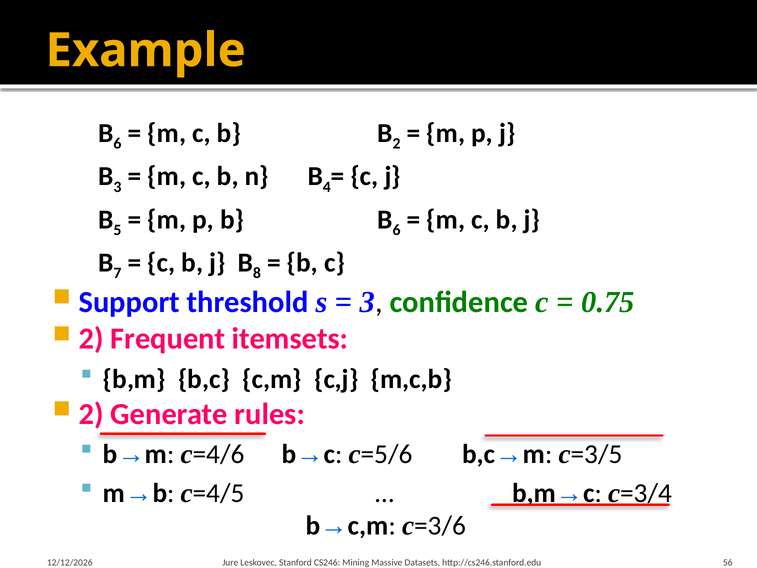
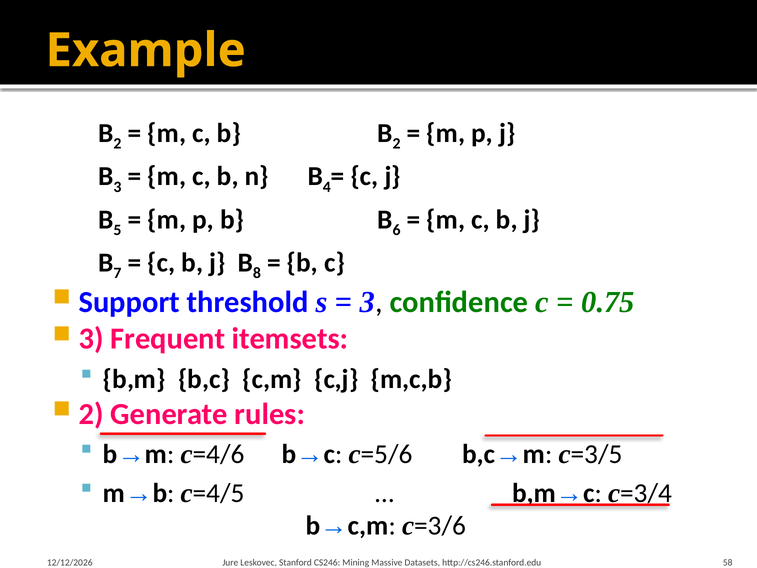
6 at (117, 144): 6 -> 2
2 at (91, 339): 2 -> 3
56: 56 -> 58
